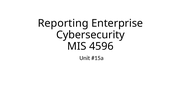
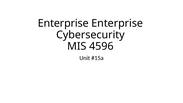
Reporting at (63, 23): Reporting -> Enterprise
